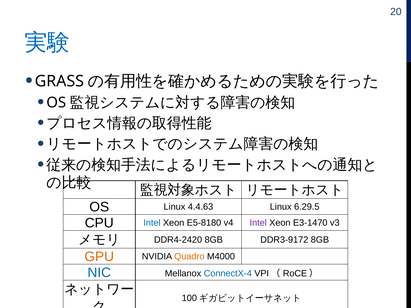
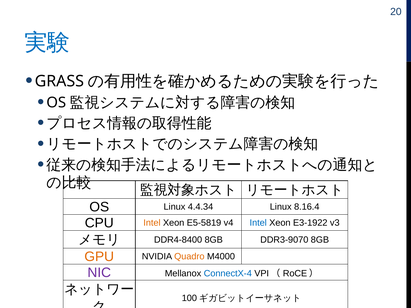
4.4.63: 4.4.63 -> 4.4.34
6.29.5: 6.29.5 -> 8.16.4
Intel at (152, 223) colour: blue -> orange
E5-8180: E5-8180 -> E5-5819
Intel at (258, 223) colour: purple -> blue
E3-1470: E3-1470 -> E3-1922
DDR4-2420: DDR4-2420 -> DDR4-8400
DDR3-9172: DDR3-9172 -> DDR3-9070
NIC colour: blue -> purple
